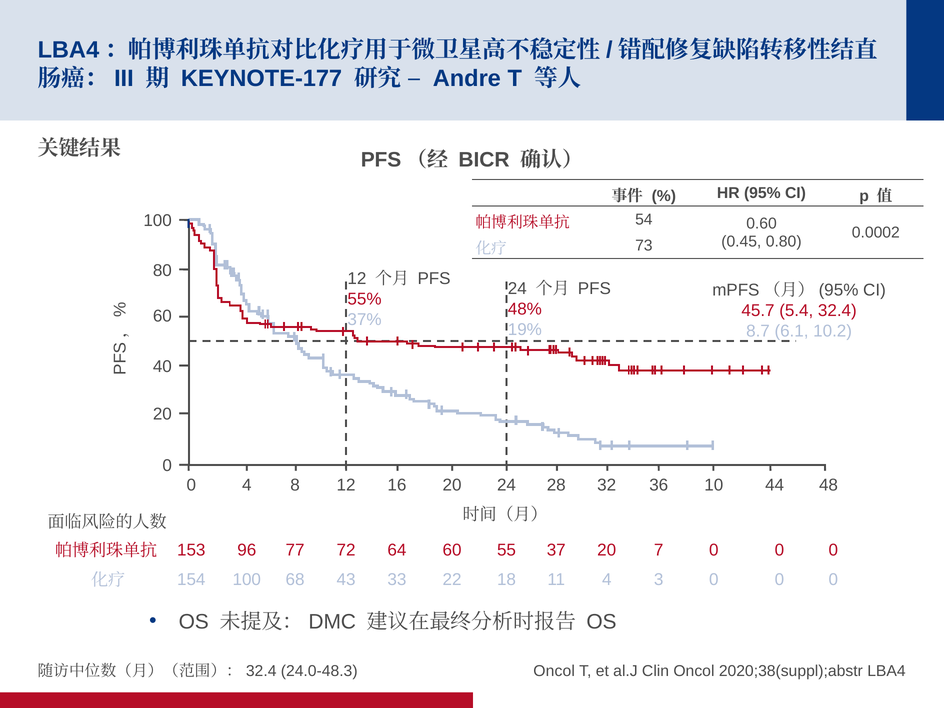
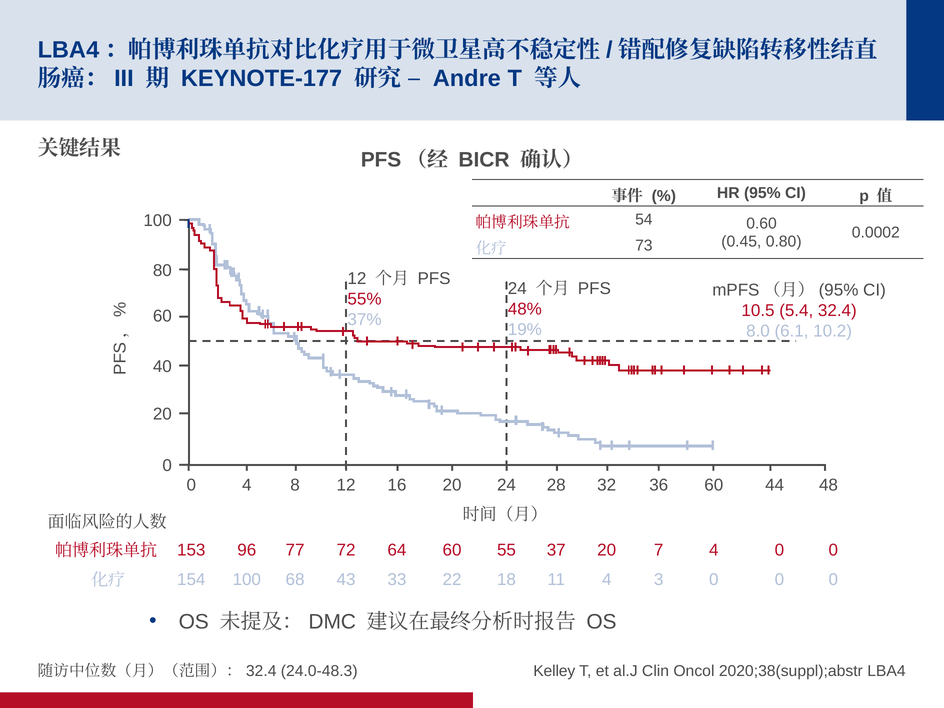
45.7: 45.7 -> 10.5
8.7: 8.7 -> 8.0
36 10: 10 -> 60
7 0: 0 -> 4
24.0-48.3 Oncol: Oncol -> Kelley
